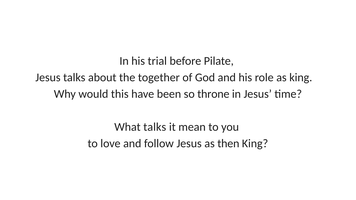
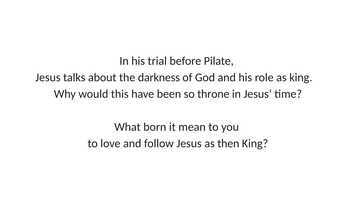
together: together -> darkness
What talks: talks -> born
